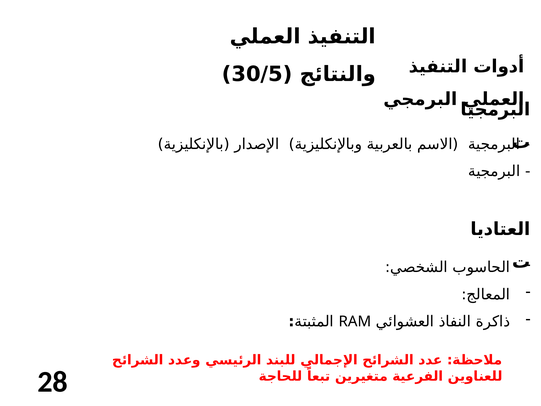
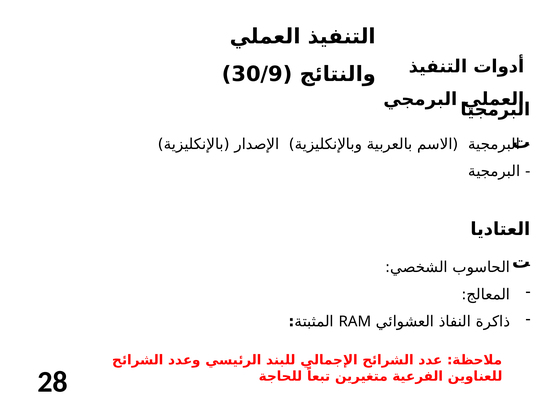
30/5: 30/5 -> 30/9
